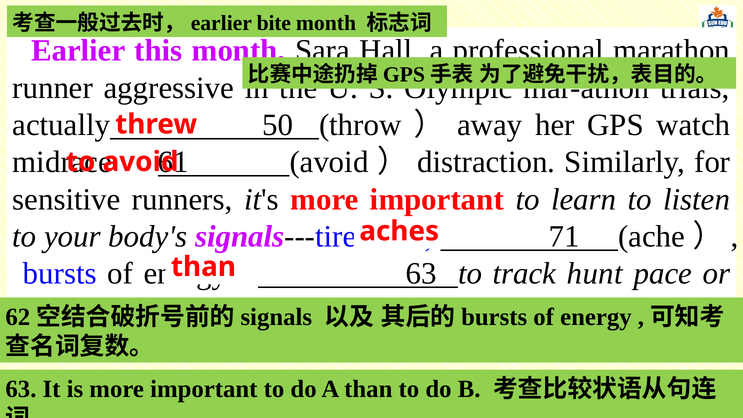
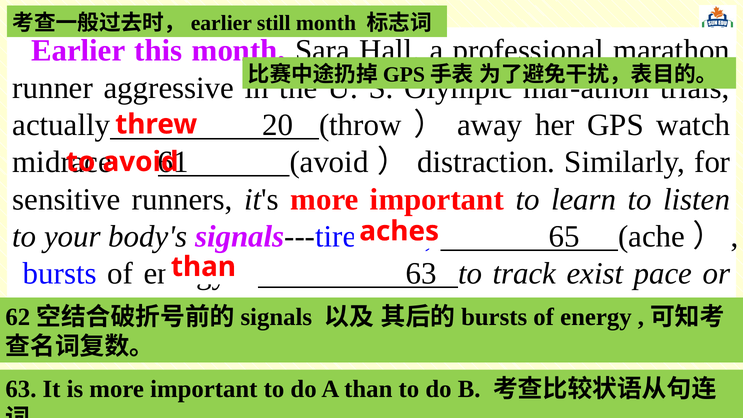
bite: bite -> still
50: 50 -> 20
71: 71 -> 65
hunt: hunt -> exist
